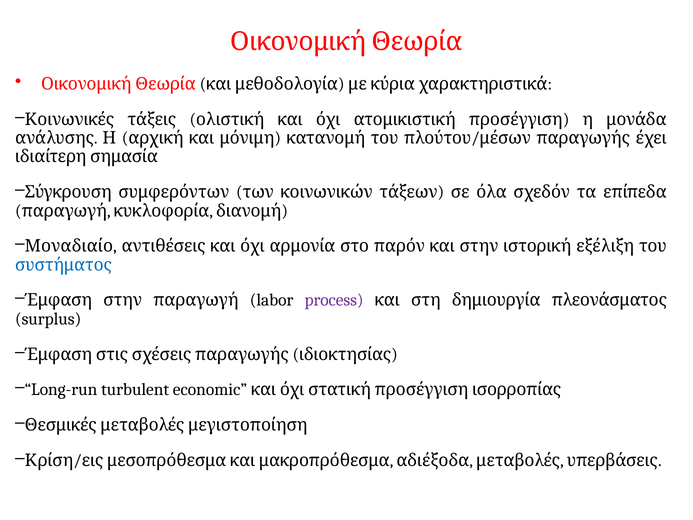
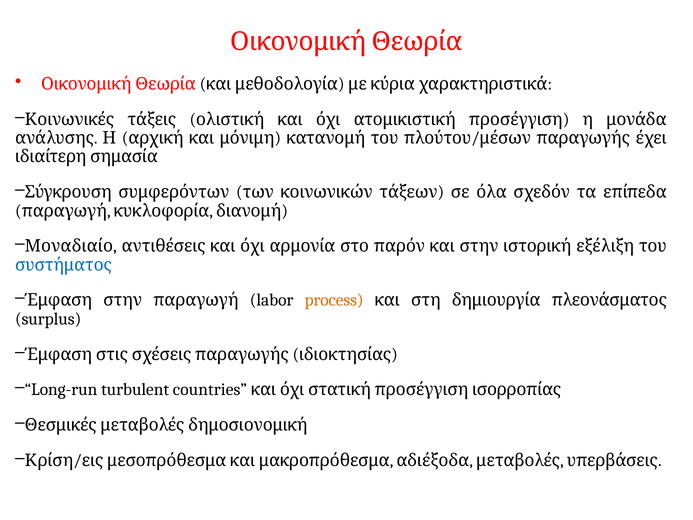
process colour: purple -> orange
economic: economic -> countries
μεγιστοποίηση: μεγιστοποίηση -> δημοσιονομική
